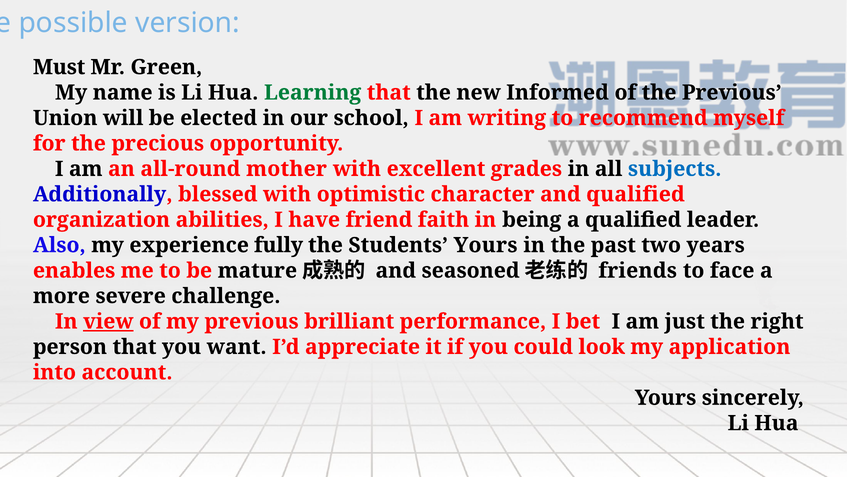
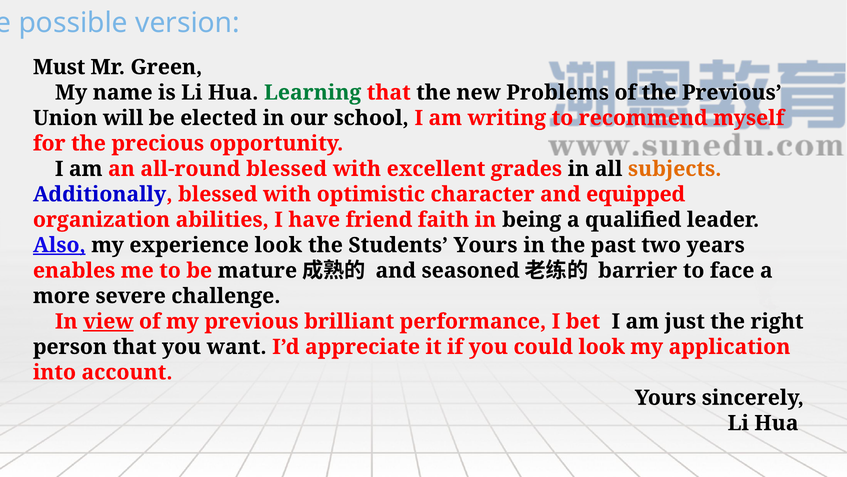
Informed: Informed -> Problems
all-round mother: mother -> blessed
subjects colour: blue -> orange
and qualified: qualified -> equipped
Also underline: none -> present
experience fully: fully -> look
friends: friends -> barrier
